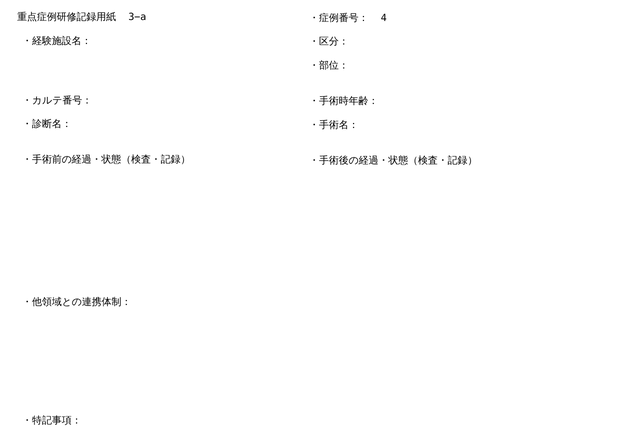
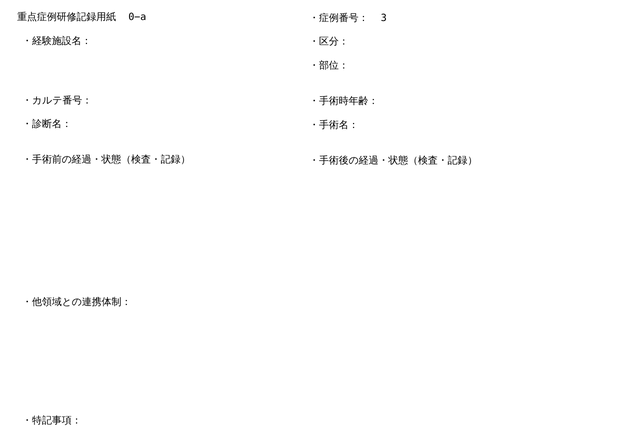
3−a: 3−a -> 0−a
4: 4 -> 3
